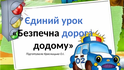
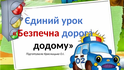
Безпечна colour: black -> red
